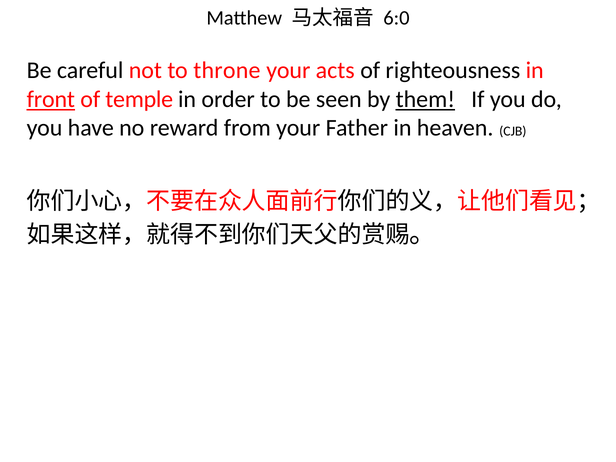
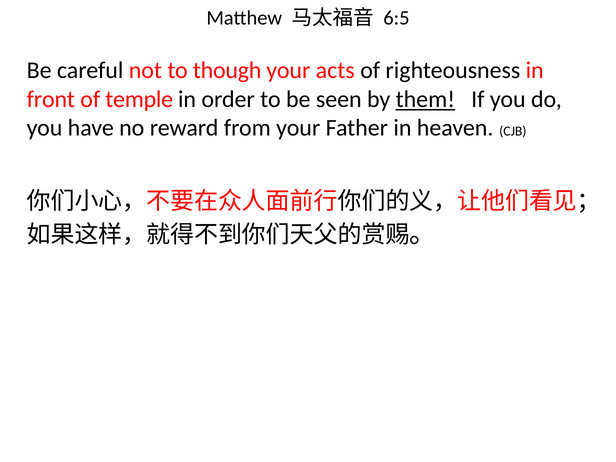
6:0: 6:0 -> 6:5
throne: throne -> though
front underline: present -> none
